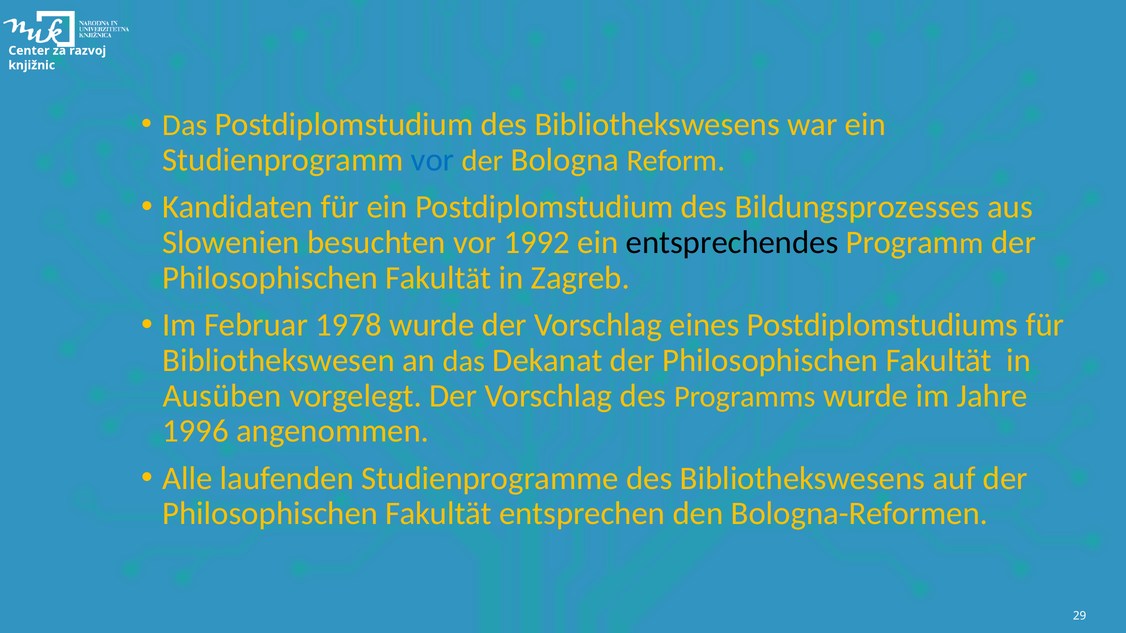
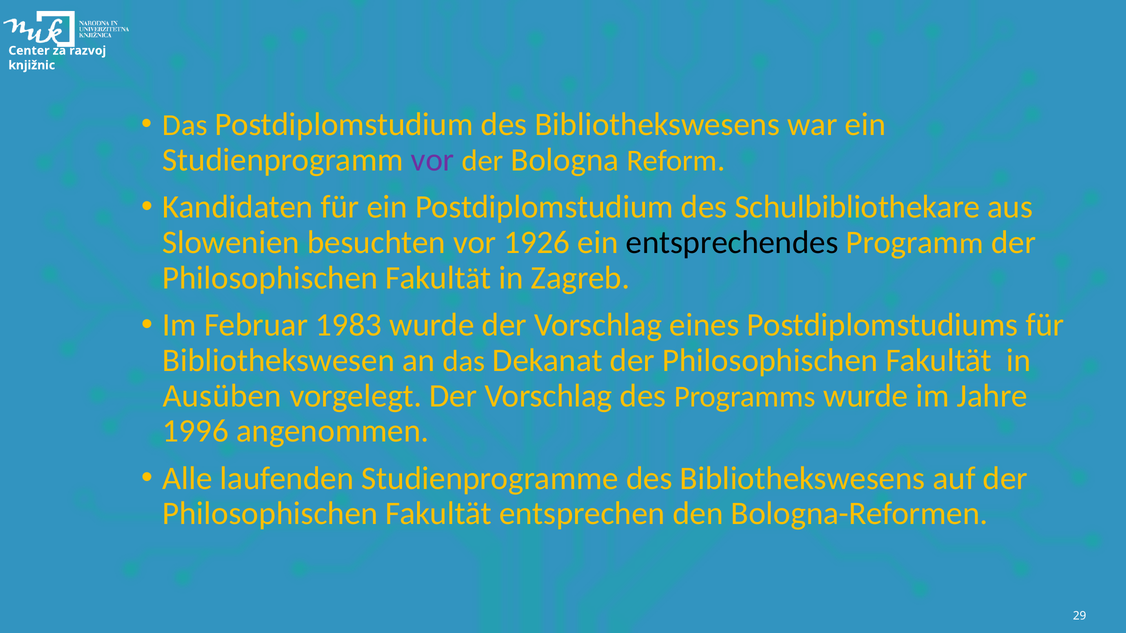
vor at (433, 160) colour: blue -> purple
Bildungsprozesses: Bildungsprozesses -> Schulbibliothekare
1992: 1992 -> 1926
1978: 1978 -> 1983
